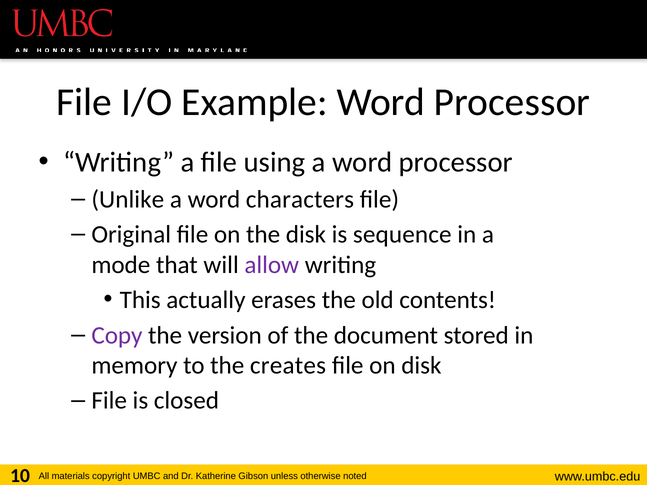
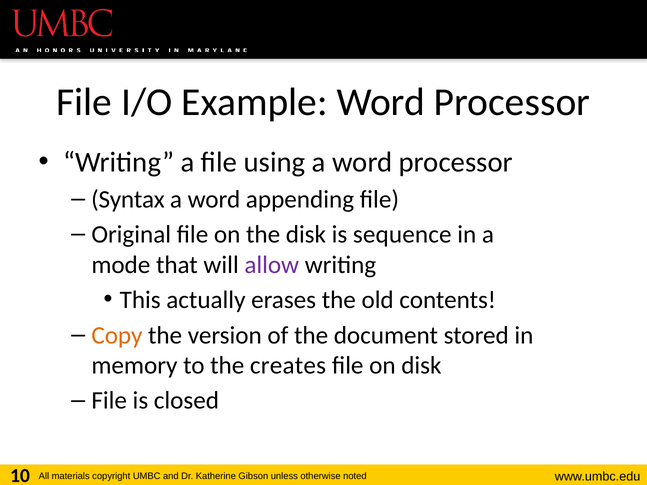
Unlike: Unlike -> Syntax
characters: characters -> appending
Copy colour: purple -> orange
